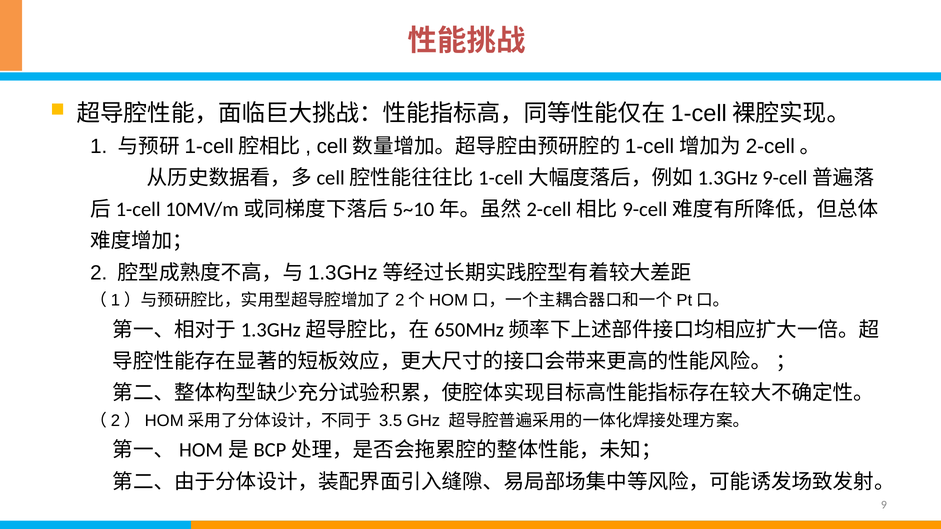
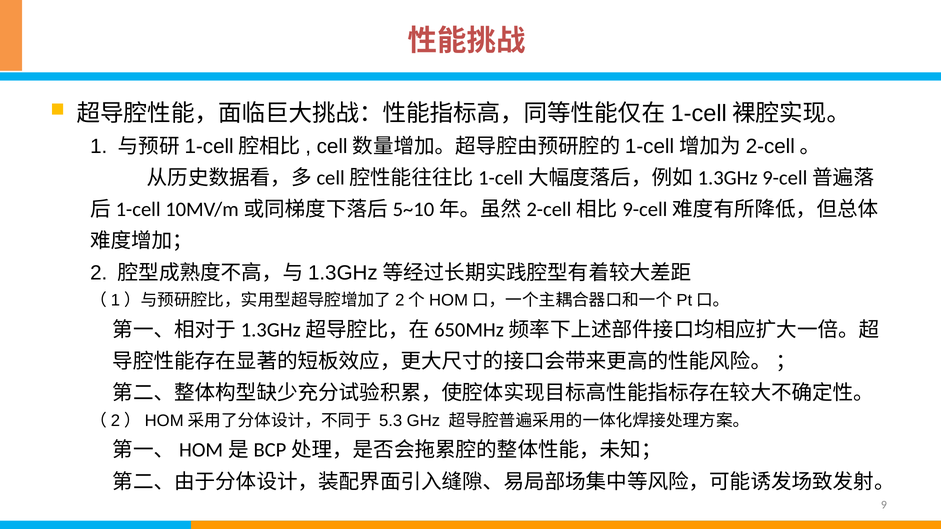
3.5: 3.5 -> 5.3
